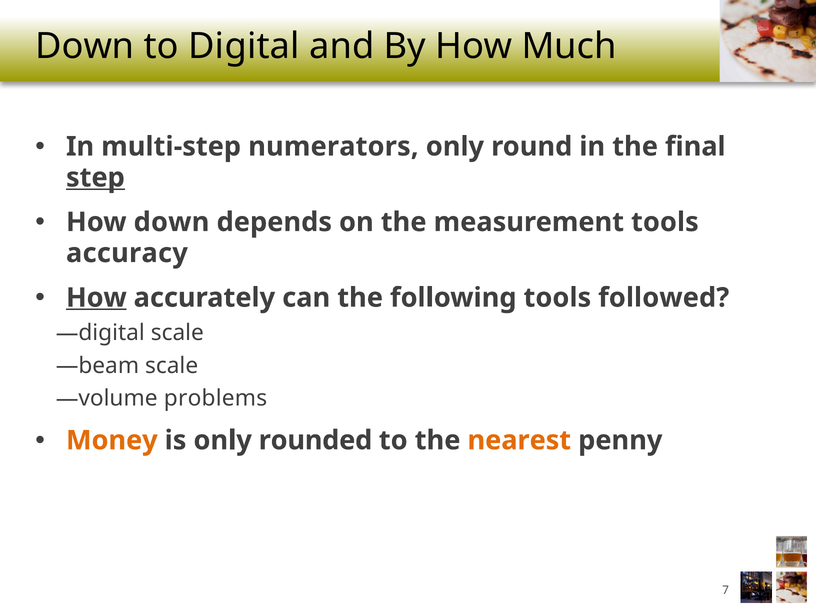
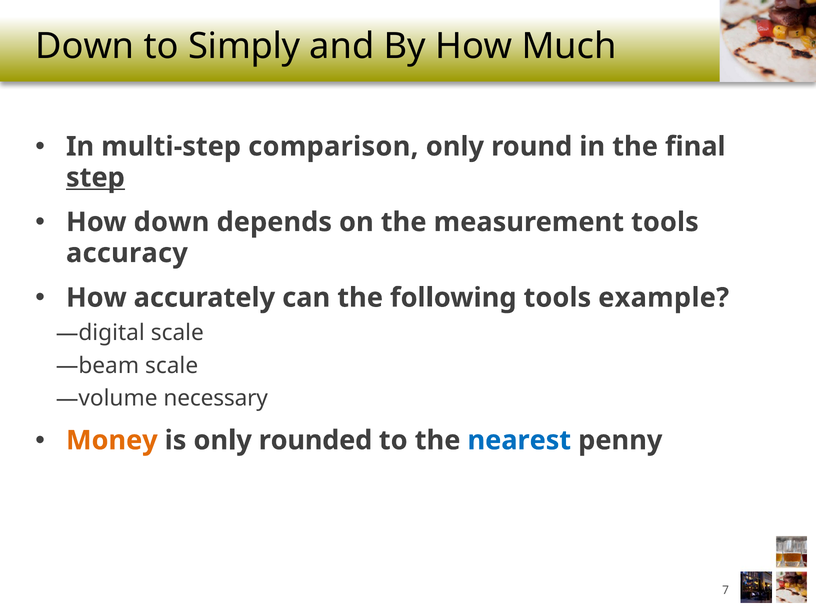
Digital: Digital -> Simply
numerators: numerators -> comparison
How at (96, 298) underline: present -> none
followed: followed -> example
problems: problems -> necessary
nearest colour: orange -> blue
